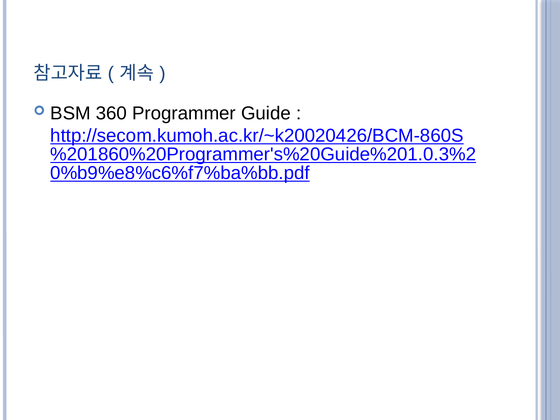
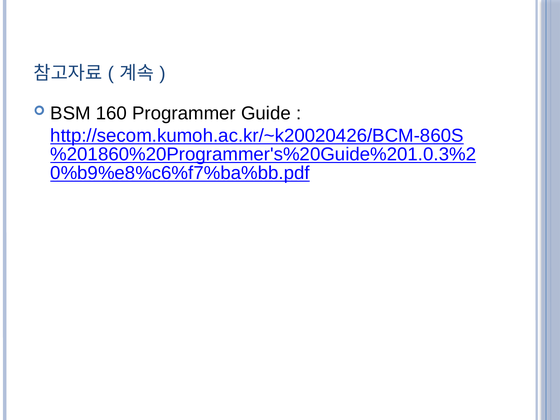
360: 360 -> 160
